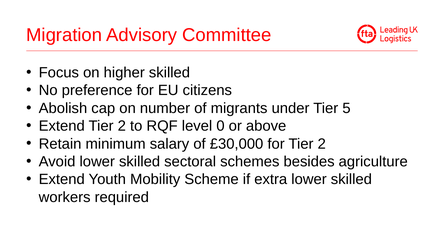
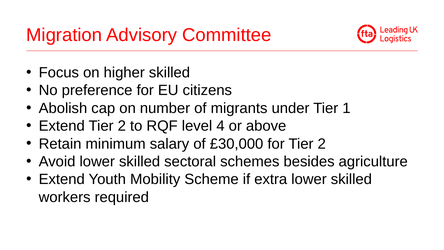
5: 5 -> 1
0: 0 -> 4
